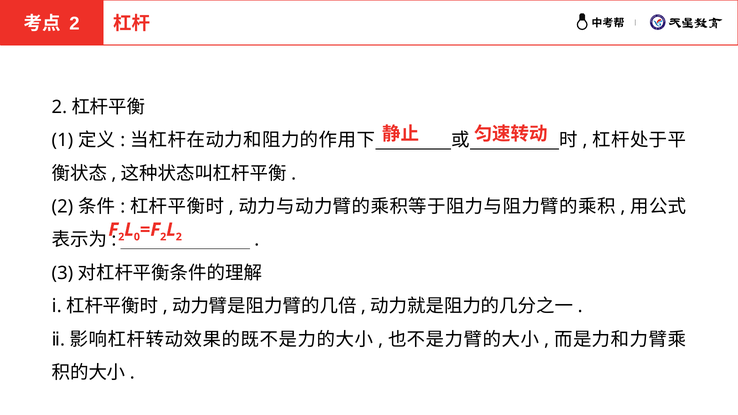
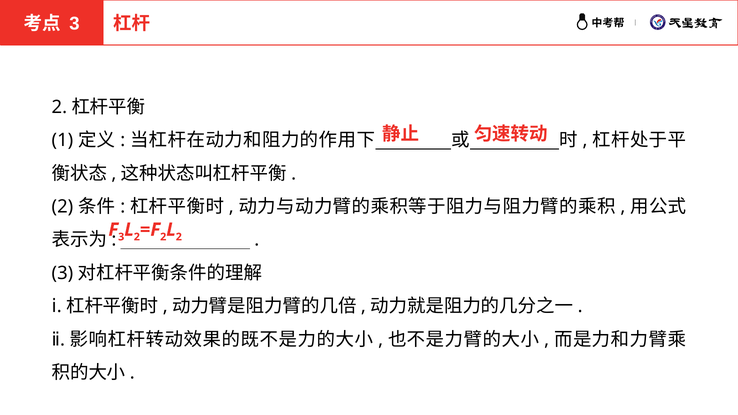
2 at (74, 24): 2 -> 3
2 at (121, 237): 2 -> 3
0 at (137, 237): 0 -> 2
